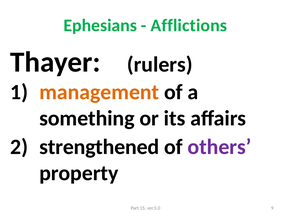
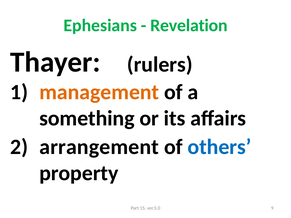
Afflictions: Afflictions -> Revelation
strengthened: strengthened -> arrangement
others colour: purple -> blue
